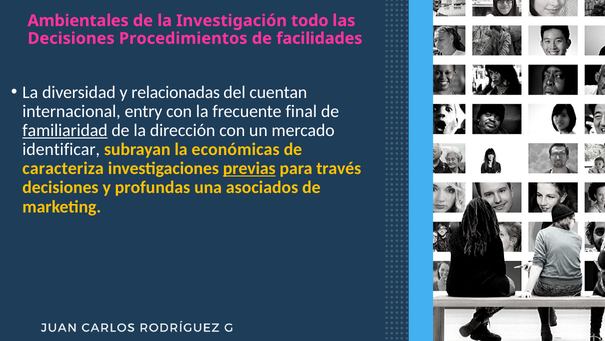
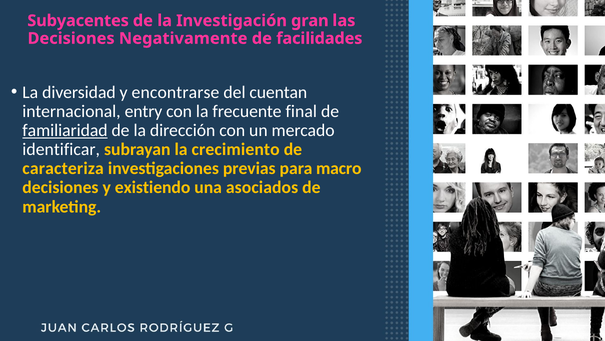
Ambientales: Ambientales -> Subyacentes
todo: todo -> gran
Procedimientos: Procedimientos -> Negativamente
relacionadas: relacionadas -> encontrarse
económicas: económicas -> crecimiento
previas underline: present -> none
través: través -> macro
profundas: profundas -> existiendo
